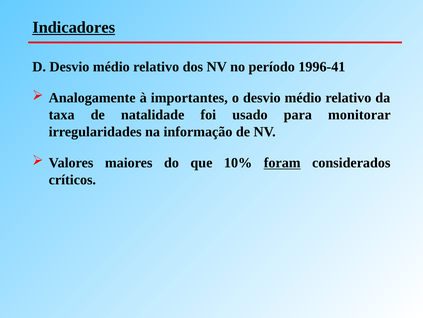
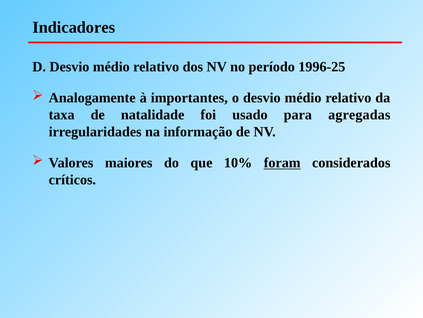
Indicadores underline: present -> none
1996-41: 1996-41 -> 1996-25
monitorar: monitorar -> agregadas
